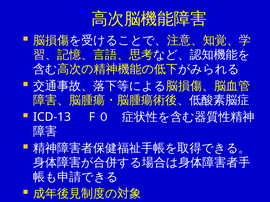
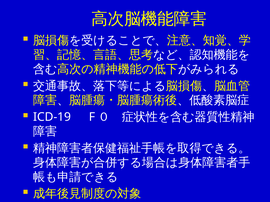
ICD-13: ICD-13 -> ICD-19
